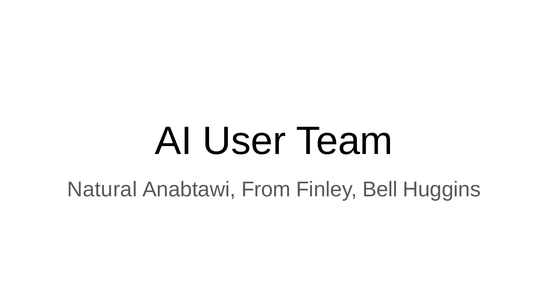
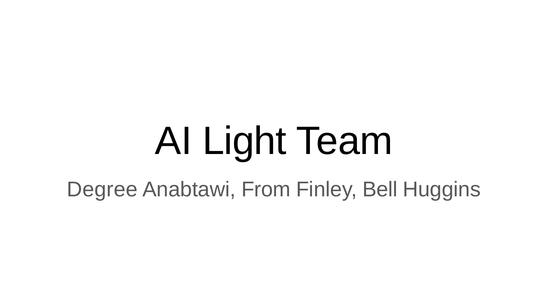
User: User -> Light
Natural: Natural -> Degree
